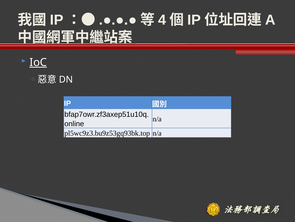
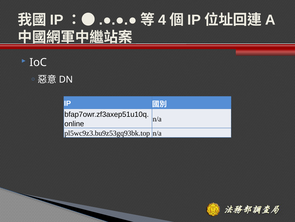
IoC underline: present -> none
